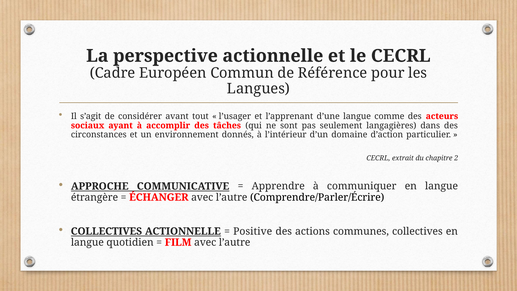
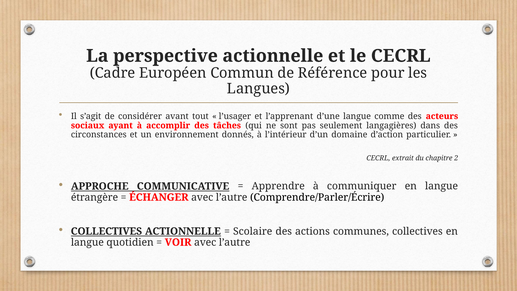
Positive: Positive -> Scolaire
FILM: FILM -> VOIR
